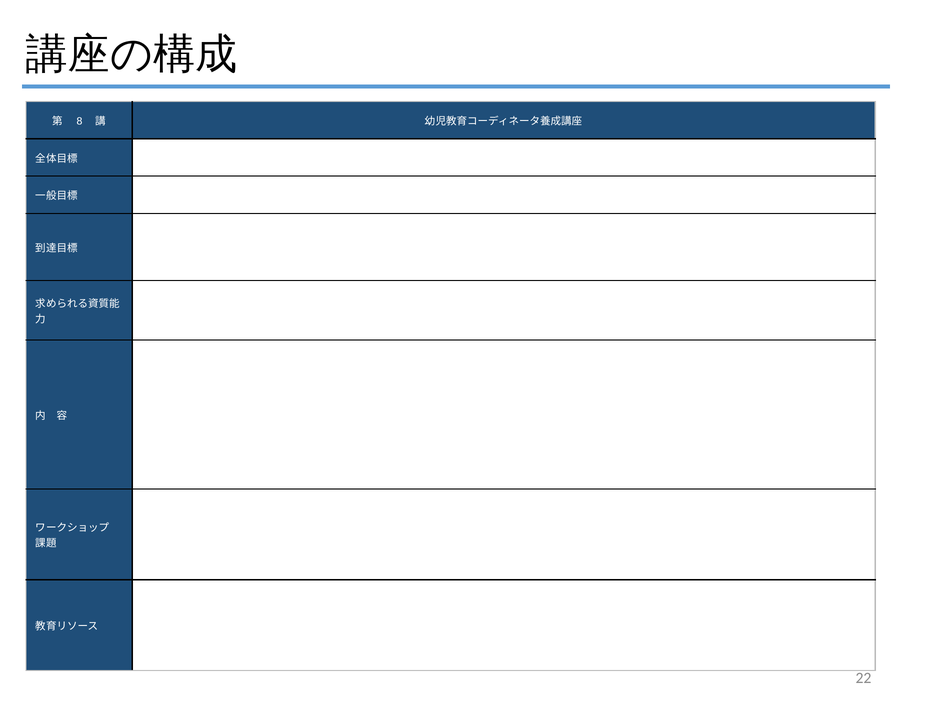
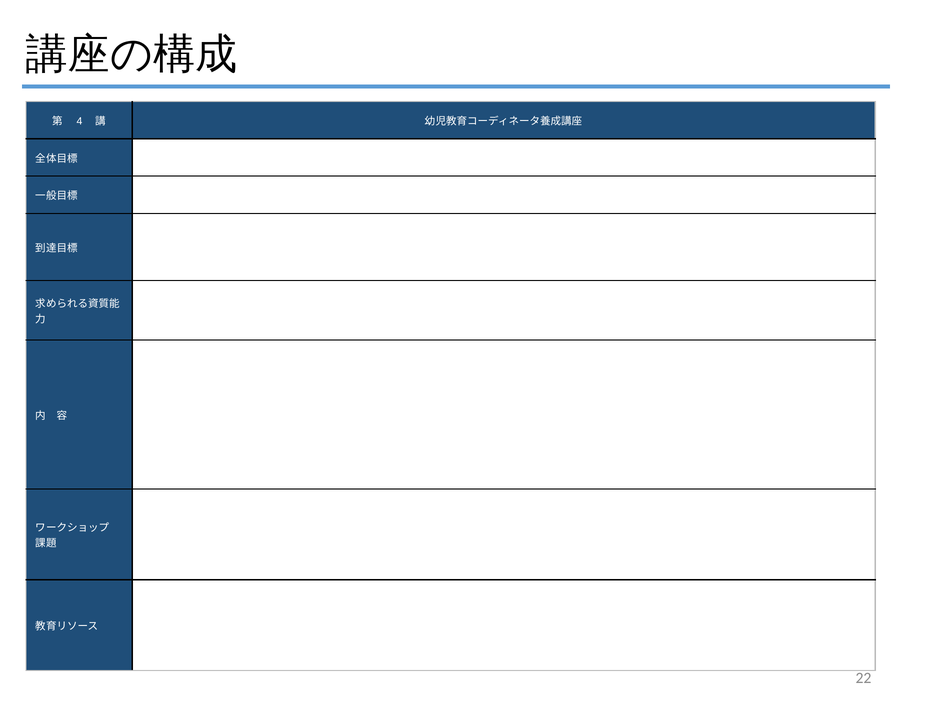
8: 8 -> 4
